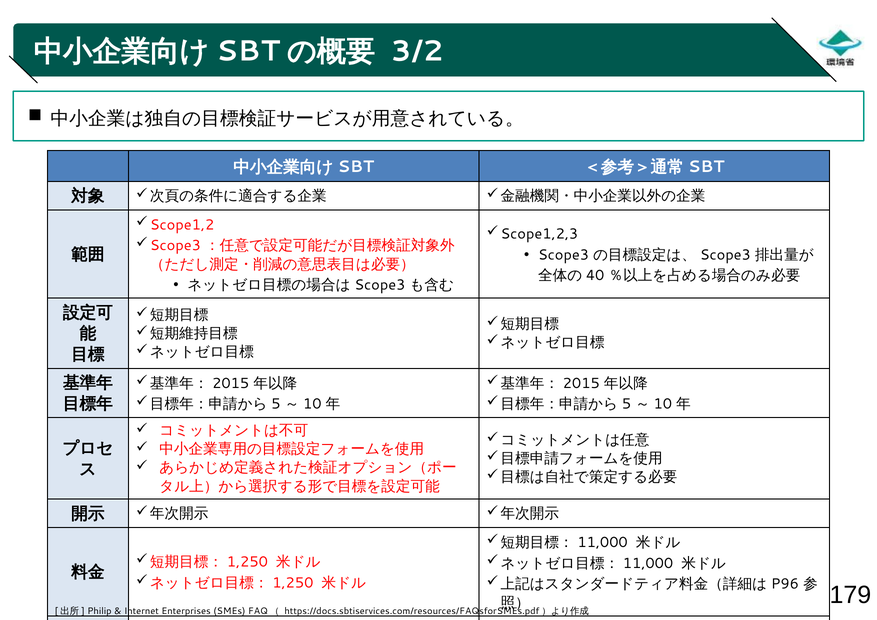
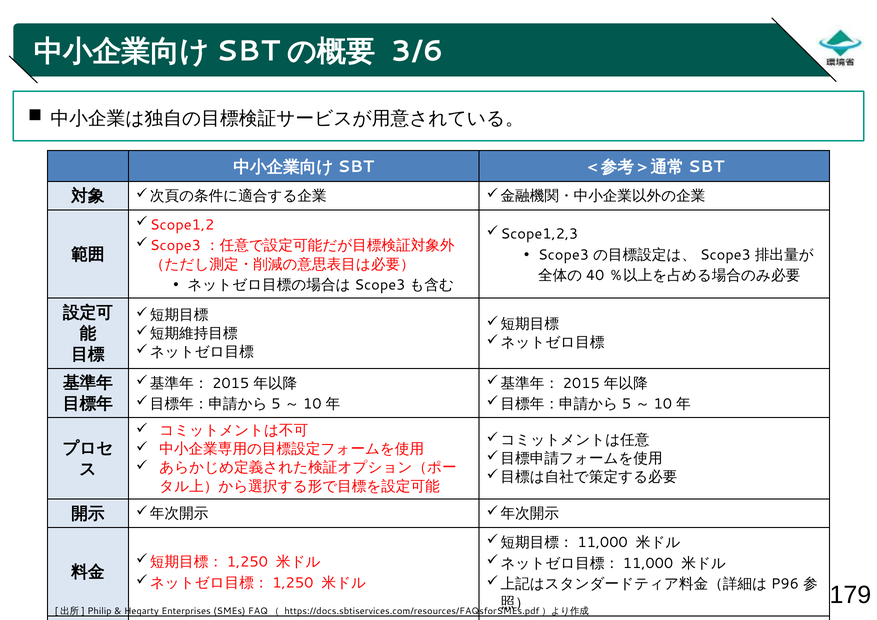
3/2: 3/2 -> 3/6
Internet: Internet -> Hegarty
